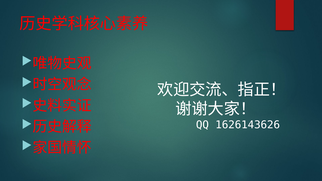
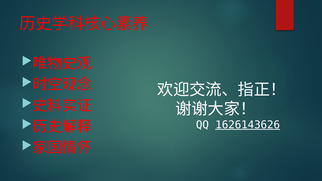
1626143626 underline: none -> present
